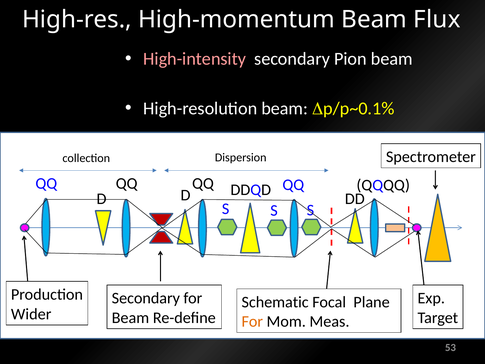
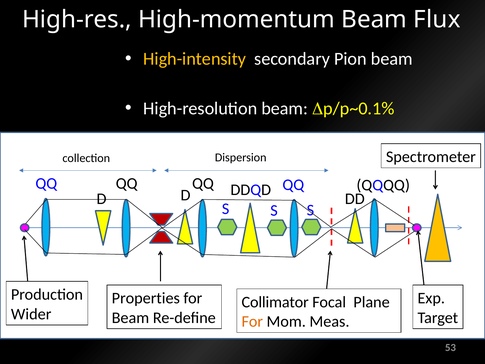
High-intensity colour: pink -> yellow
Secondary at (146, 298): Secondary -> Properties
Schematic: Schematic -> Collimator
